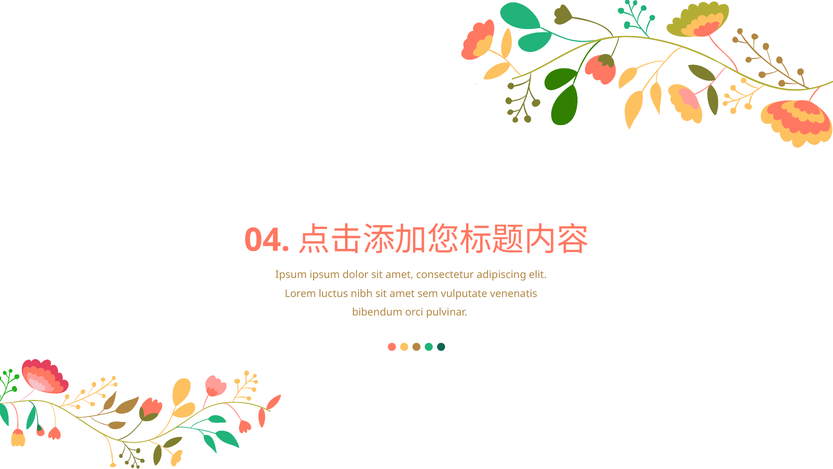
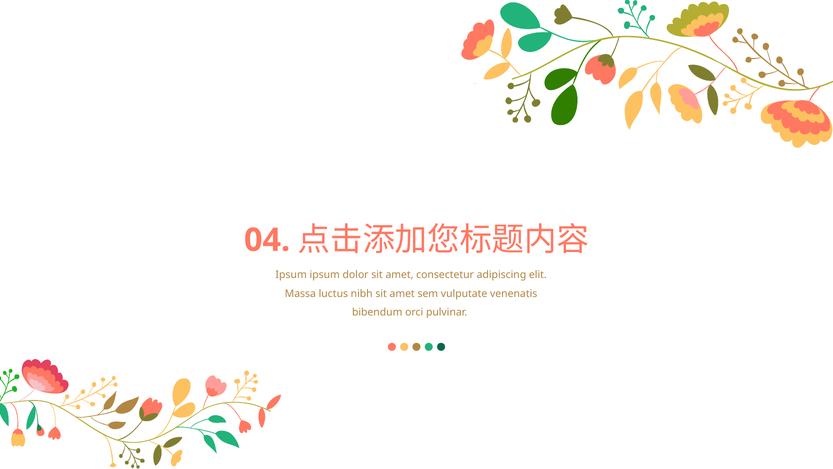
Lorem: Lorem -> Massa
